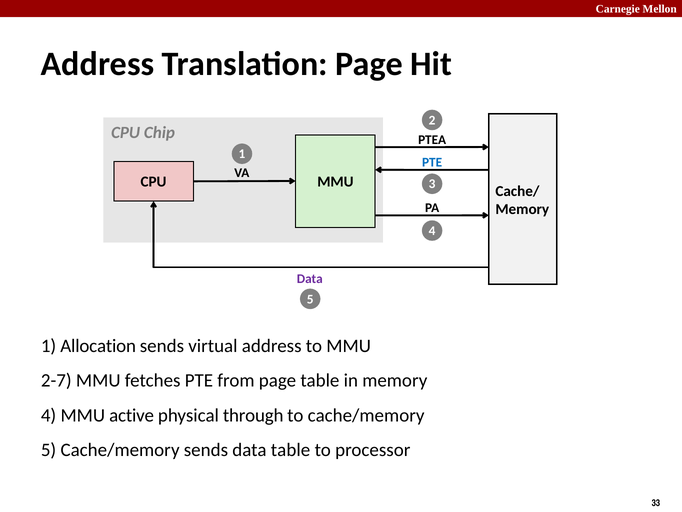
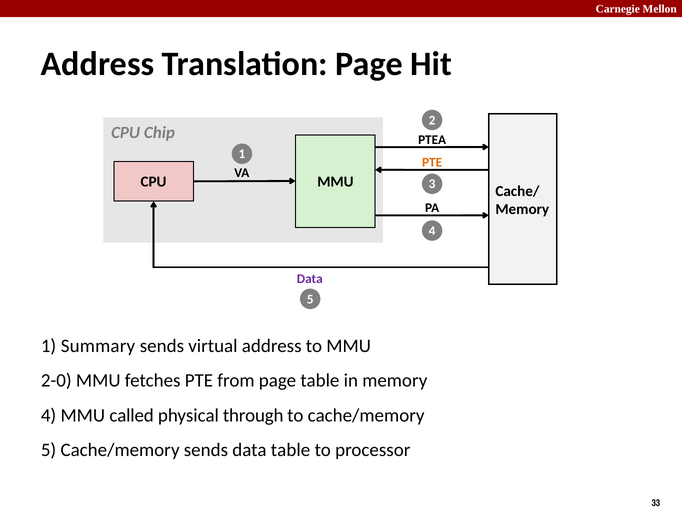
PTE at (432, 162) colour: blue -> orange
Allocation: Allocation -> Summary
2-7: 2-7 -> 2-0
active: active -> called
